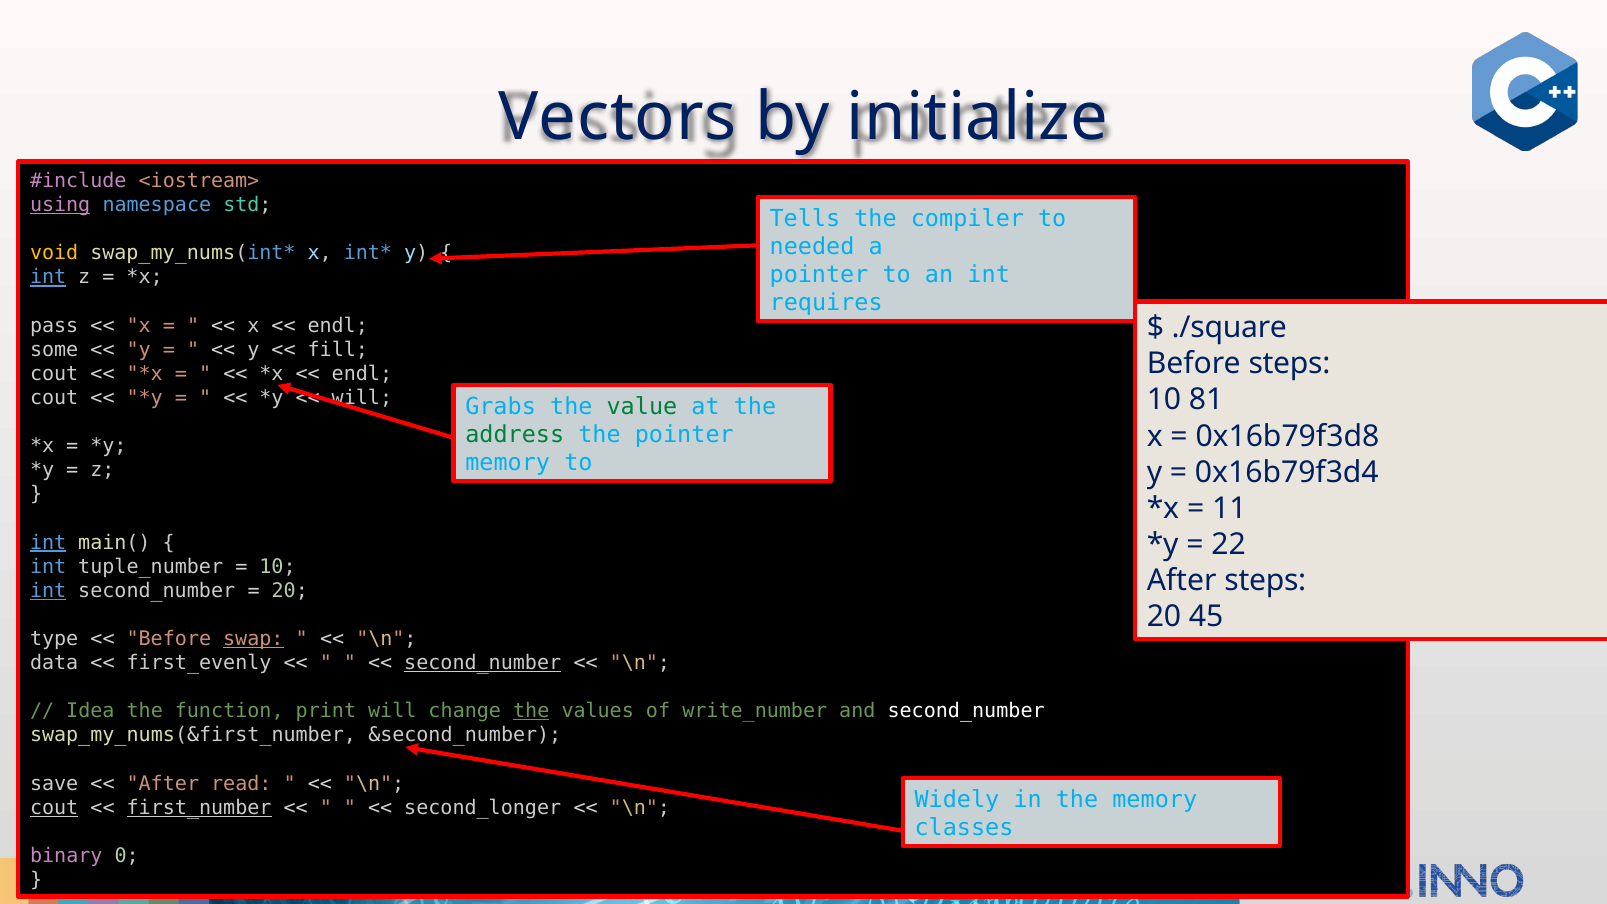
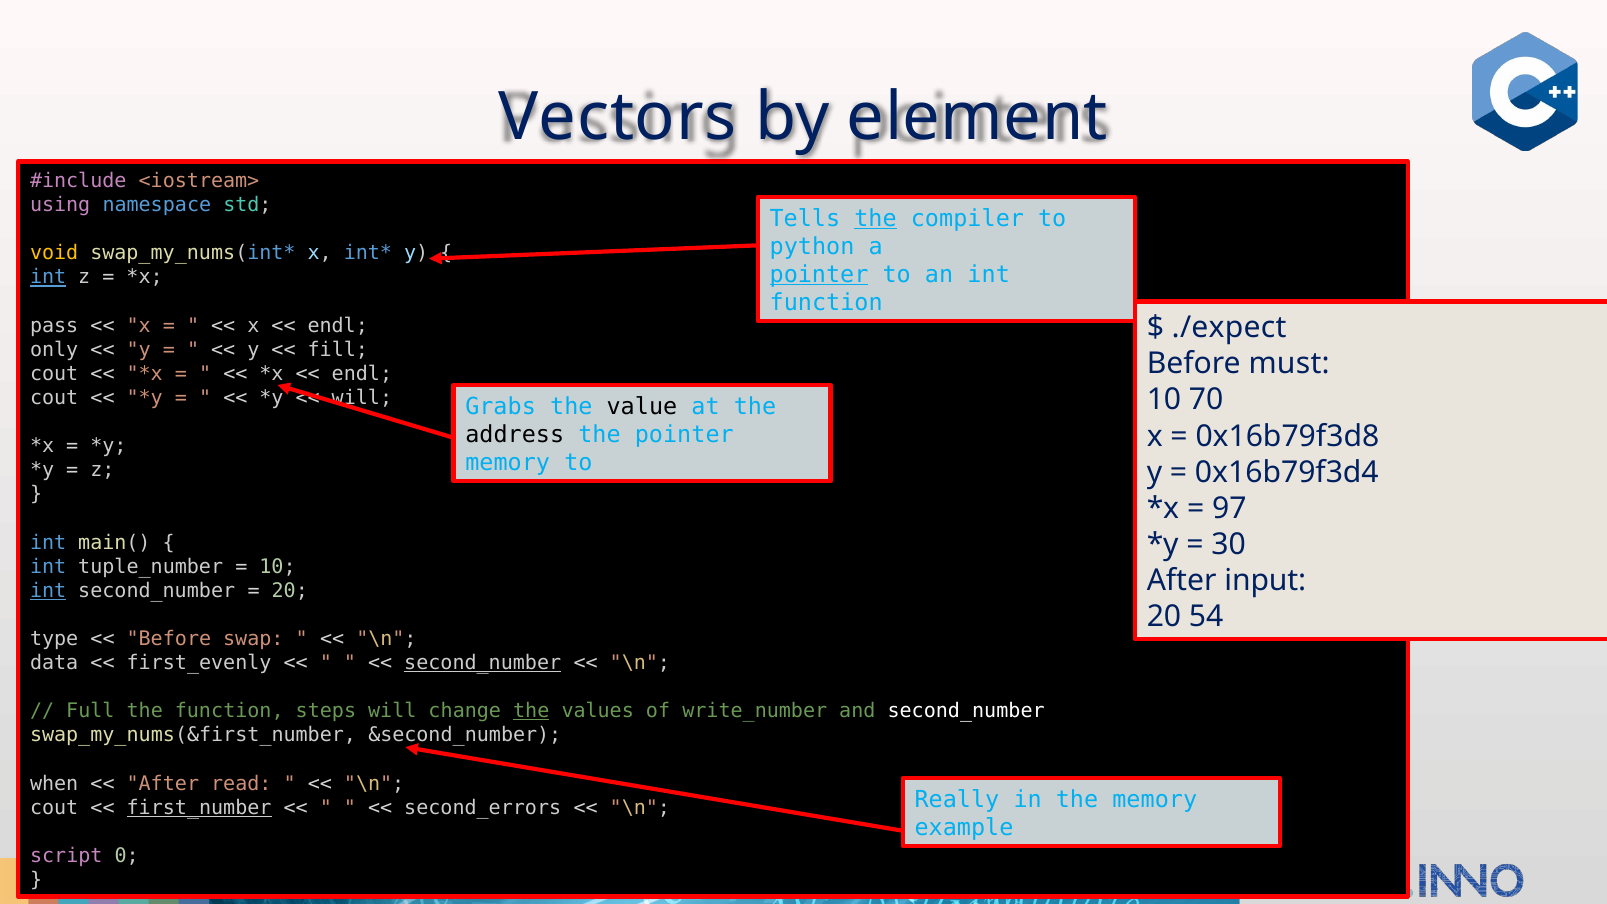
initialize: initialize -> element
using underline: present -> none
the at (876, 218) underline: none -> present
needed: needed -> python
pointer at (819, 275) underline: none -> present
requires at (826, 303): requires -> function
./square: ./square -> ./expect
some: some -> only
Before steps: steps -> must
81: 81 -> 70
value colour: green -> black
address colour: green -> black
11: 11 -> 97
int at (48, 542) underline: present -> none
22: 22 -> 30
After steps: steps -> input
45: 45 -> 54
swap underline: present -> none
Idea: Idea -> Full
print: print -> steps
save: save -> when
Widely: Widely -> Really
cout at (54, 808) underline: present -> none
second_longer: second_longer -> second_errors
classes: classes -> example
binary: binary -> script
